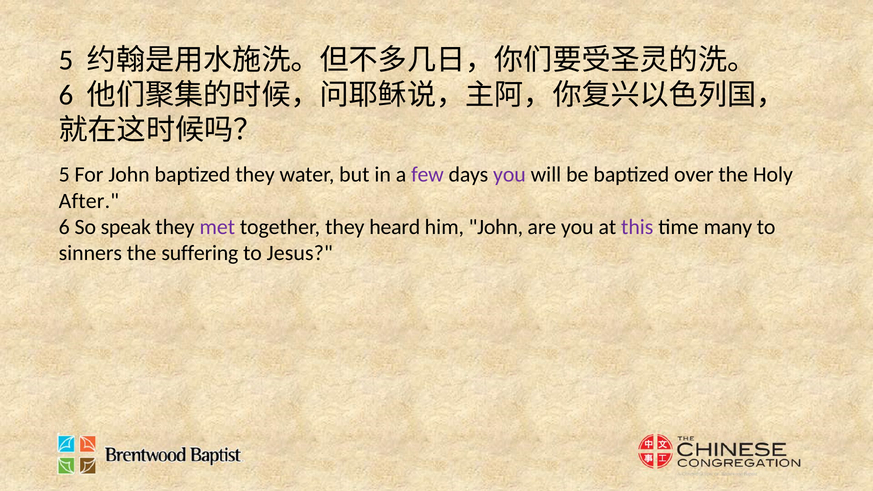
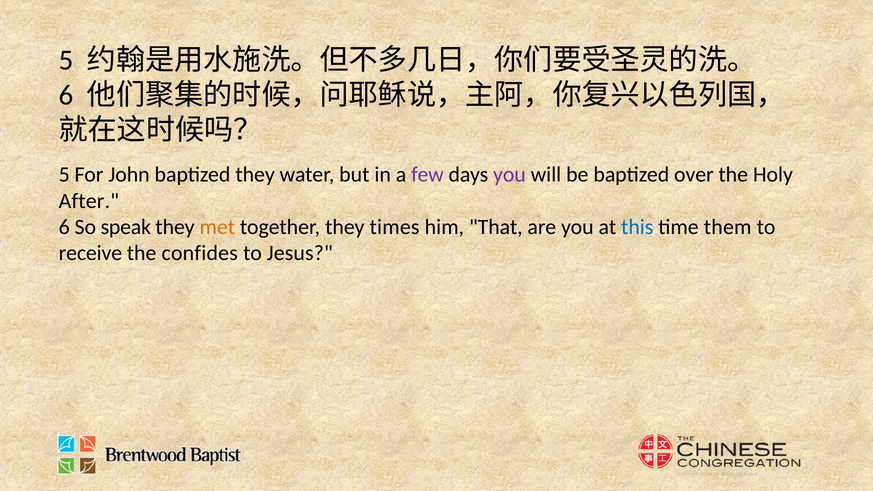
met colour: purple -> orange
heard: heard -> times
him John: John -> That
this colour: purple -> blue
many: many -> them
sinners: sinners -> receive
suffering: suffering -> confides
